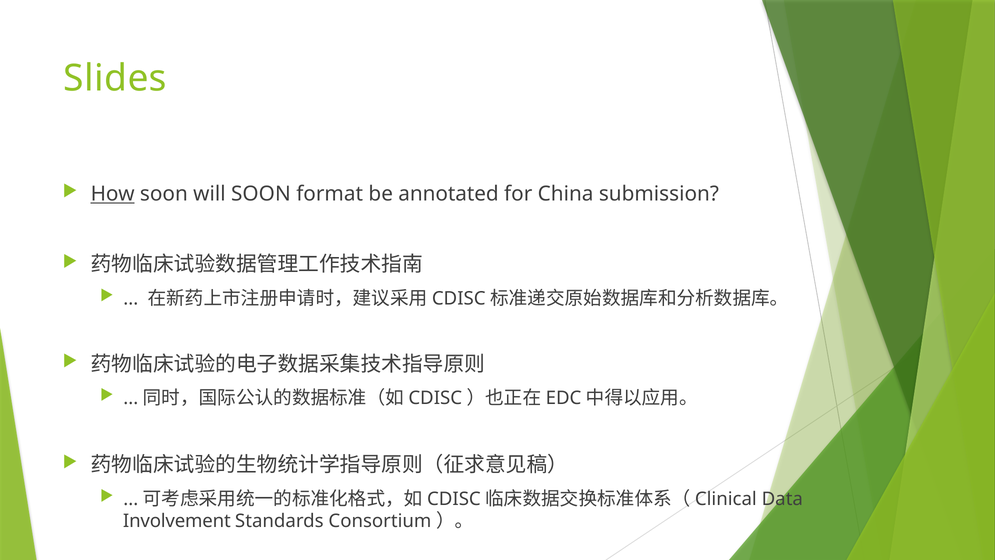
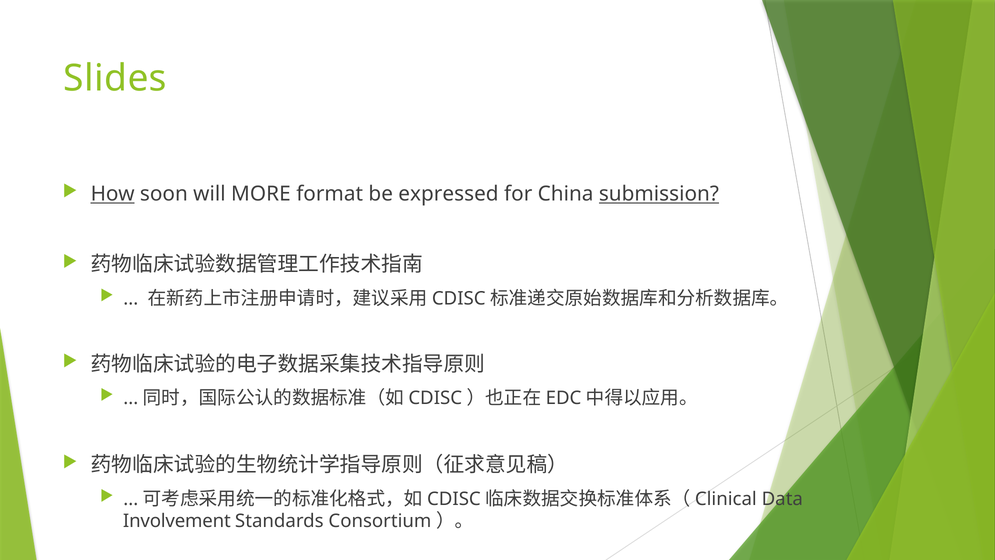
will SOON: SOON -> MORE
annotated: annotated -> expressed
submission underline: none -> present
